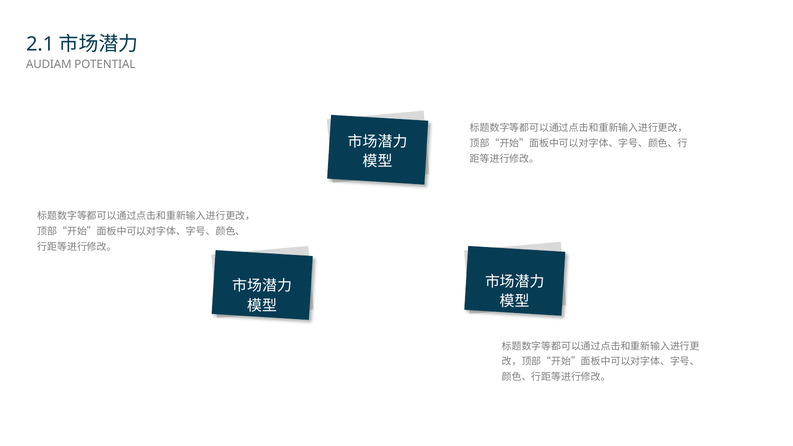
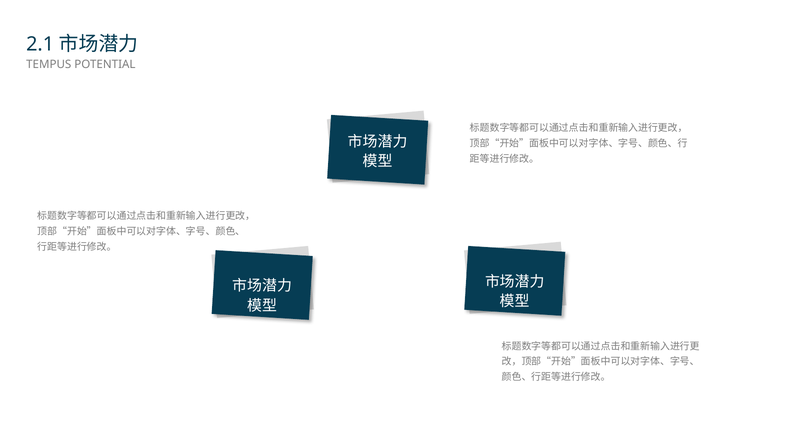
AUDIAM: AUDIAM -> TEMPUS
